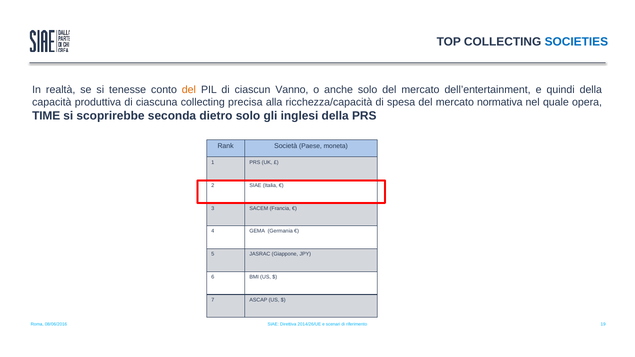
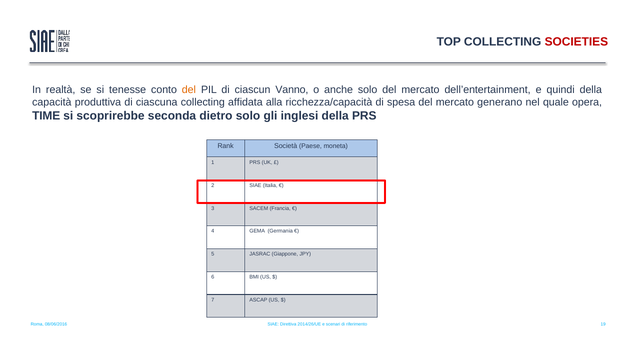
SOCIETIES colour: blue -> red
precisa: precisa -> affidata
normativa: normativa -> generano
